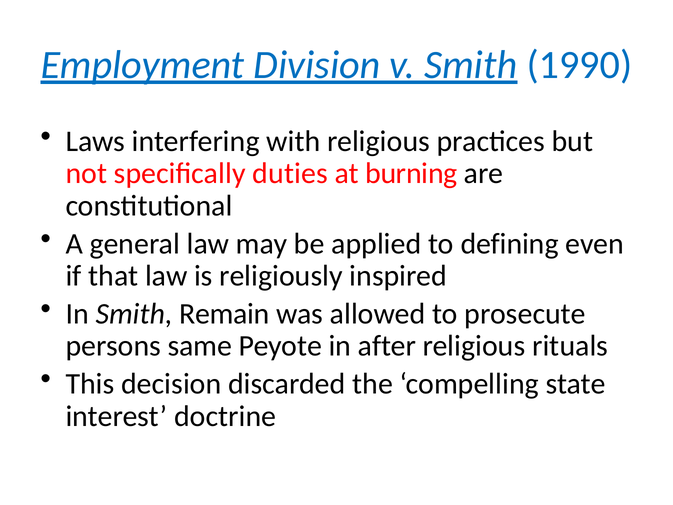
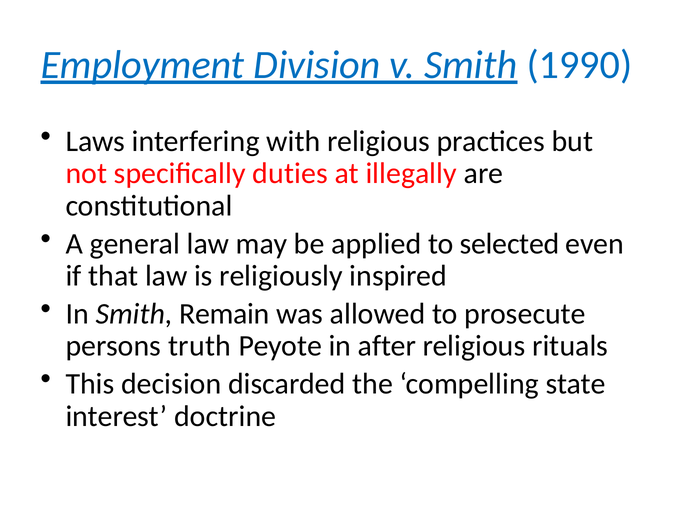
burning: burning -> illegally
defining: defining -> selected
same: same -> truth
